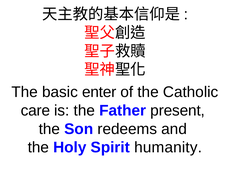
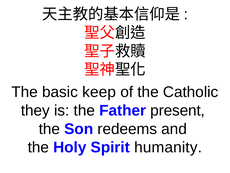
enter: enter -> keep
care: care -> they
